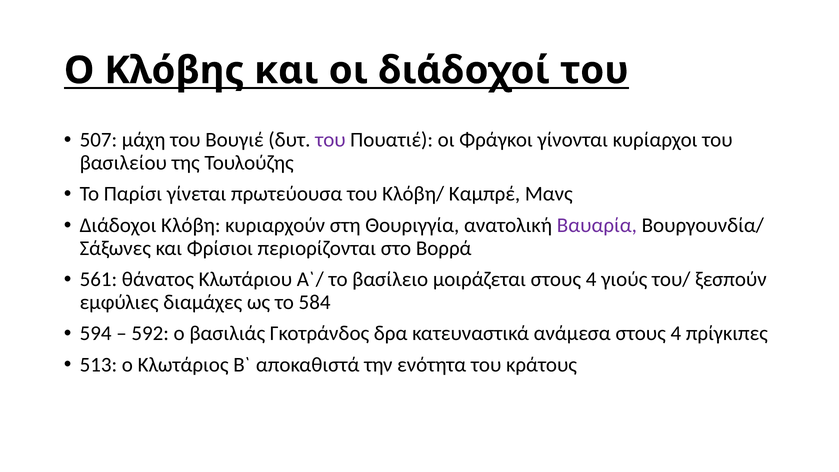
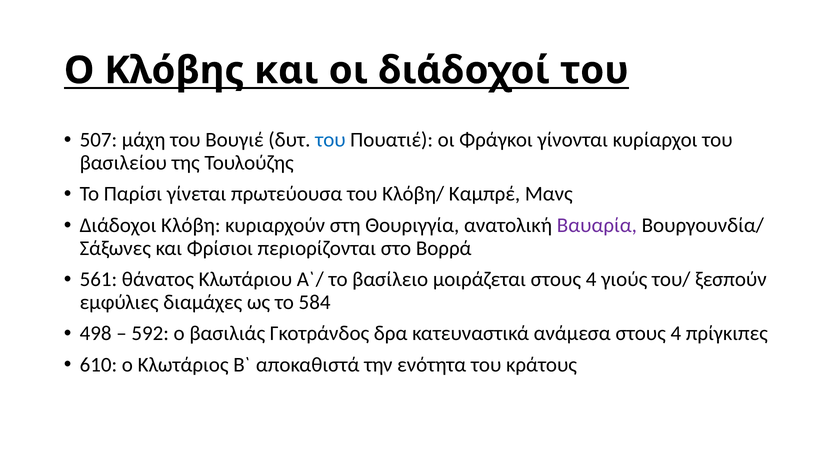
του at (330, 140) colour: purple -> blue
594: 594 -> 498
513: 513 -> 610
